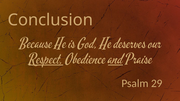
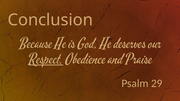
and underline: present -> none
